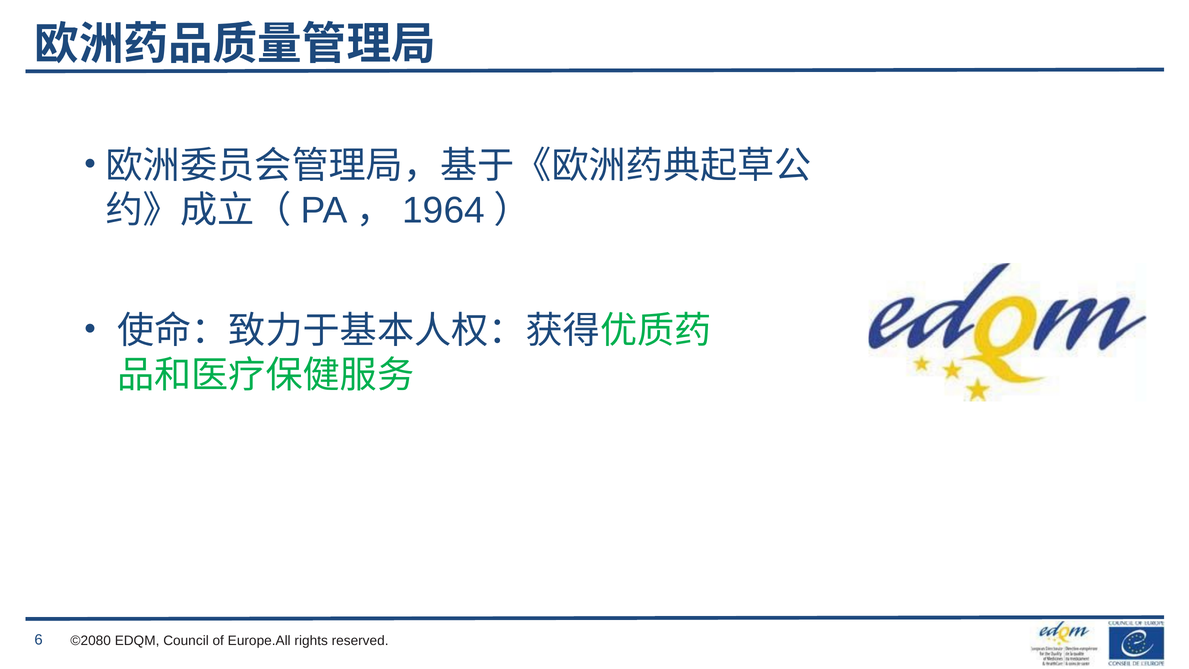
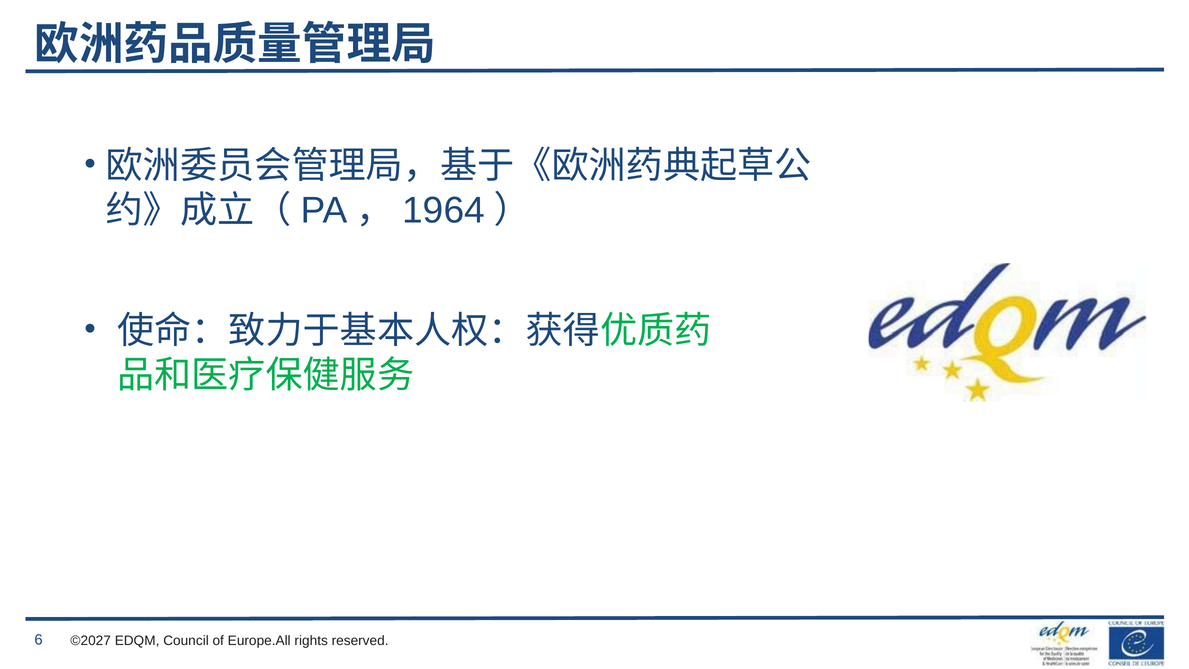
©2080: ©2080 -> ©2027
